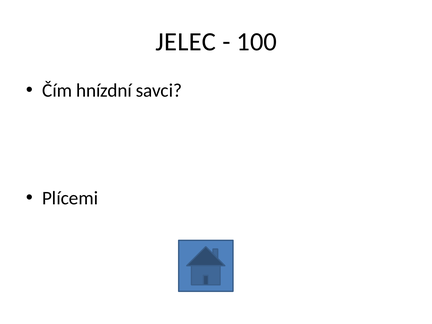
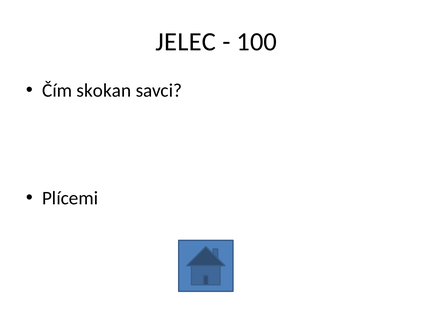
hnízdní: hnízdní -> skokan
